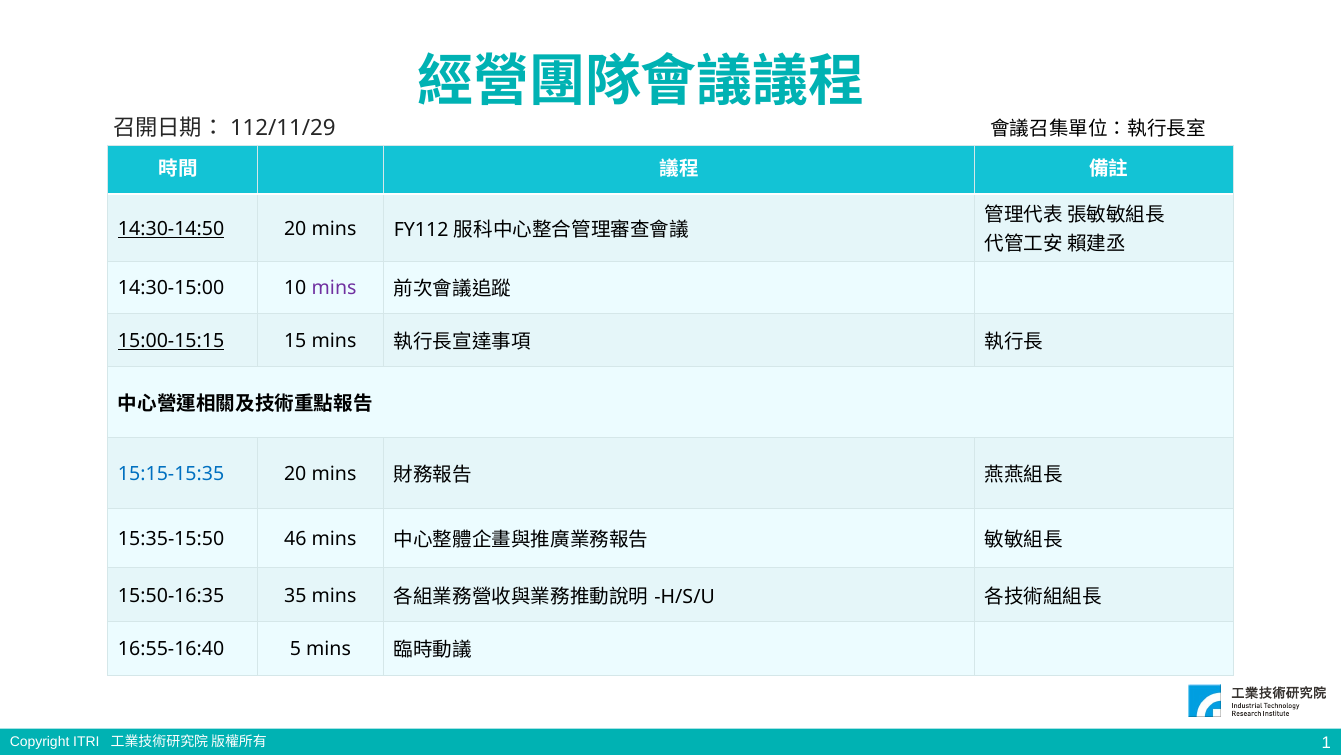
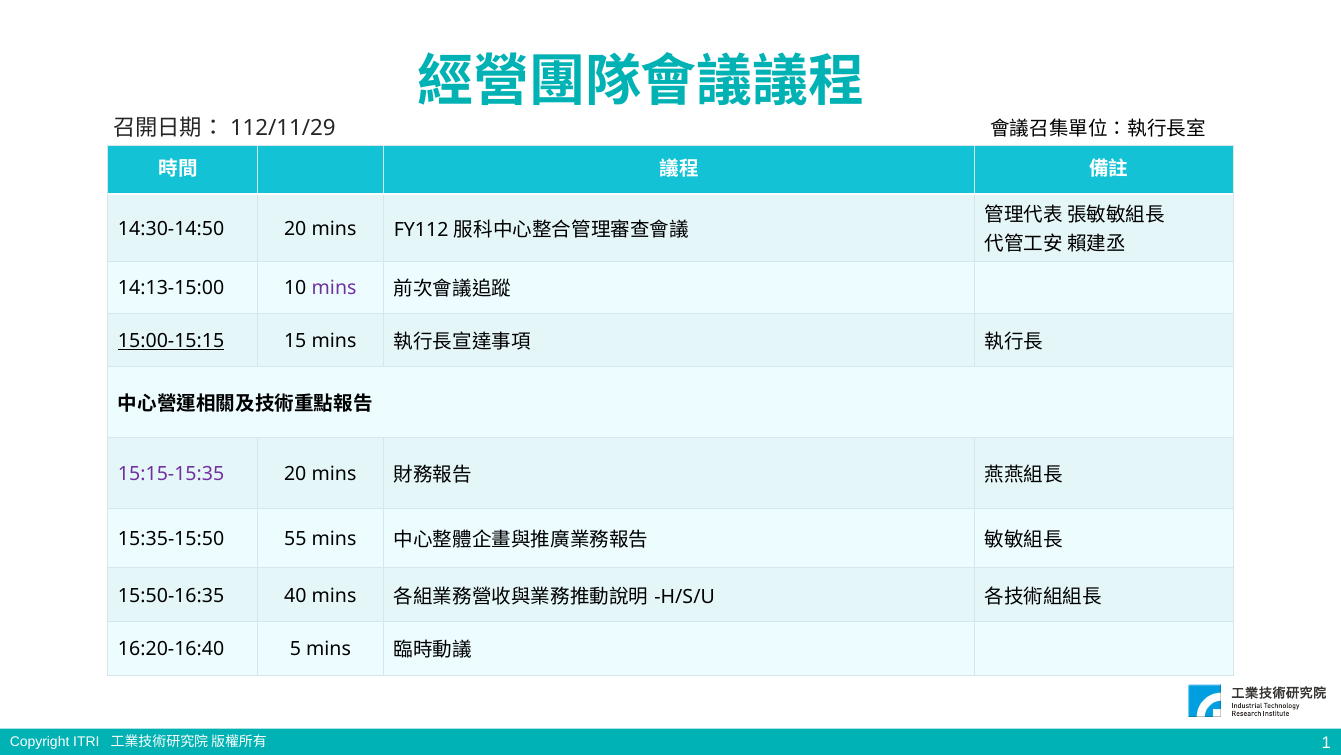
14:30-14:50 underline: present -> none
14:30-15:00: 14:30-15:00 -> 14:13-15:00
15:15-15:35 colour: blue -> purple
46: 46 -> 55
35: 35 -> 40
16:55-16:40: 16:55-16:40 -> 16:20-16:40
